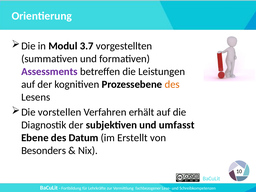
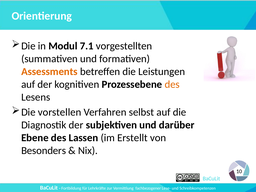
3.7: 3.7 -> 7.1
Assessments colour: purple -> orange
erhält: erhält -> selbst
umfasst: umfasst -> darüber
Datum: Datum -> Lassen
